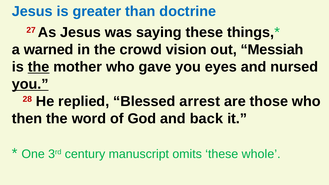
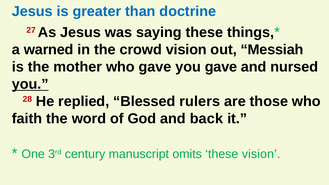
the at (39, 67) underline: present -> none
you eyes: eyes -> gave
arrest: arrest -> rulers
then: then -> faith
these whole: whole -> vision
